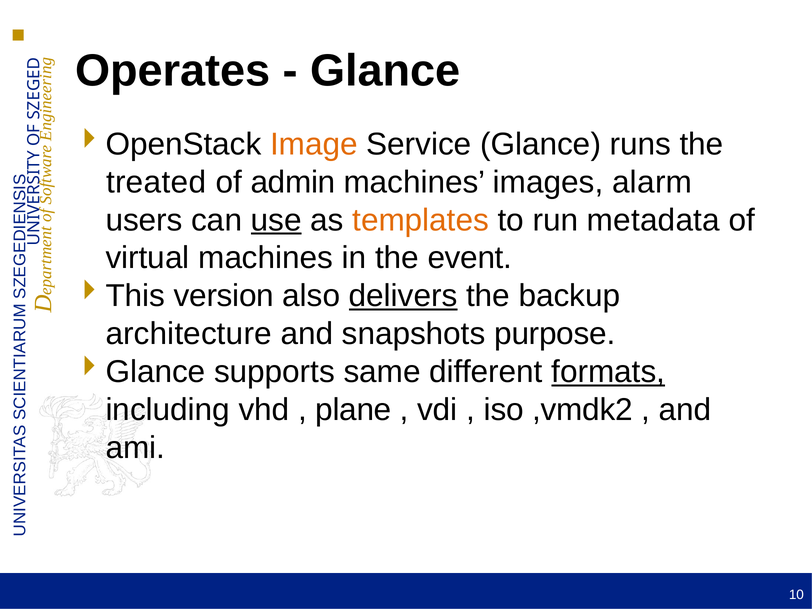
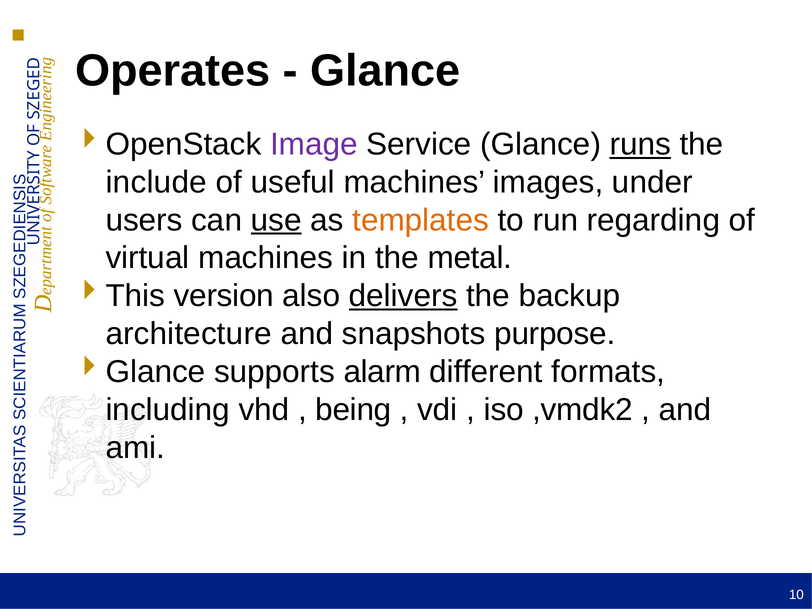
Image colour: orange -> purple
runs underline: none -> present
treated: treated -> include
admin: admin -> useful
alarm: alarm -> under
metadata: metadata -> regarding
event: event -> metal
same: same -> alarm
formats underline: present -> none
plane: plane -> being
